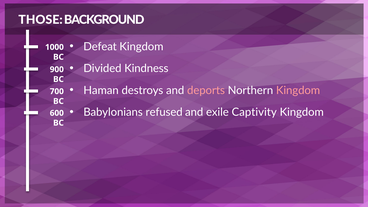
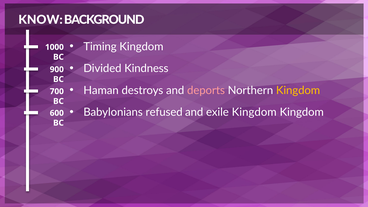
THOSE: THOSE -> KNOW
Defeat: Defeat -> Timing
Kingdom at (298, 90) colour: pink -> yellow
exile Captivity: Captivity -> Kingdom
